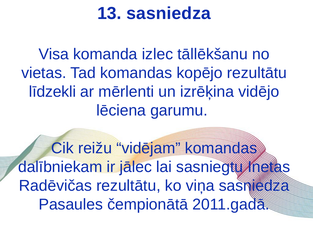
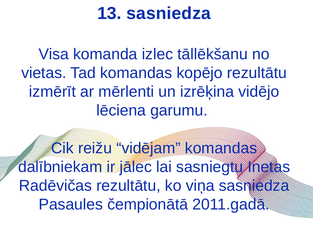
līdzekli: līdzekli -> izmērīt
